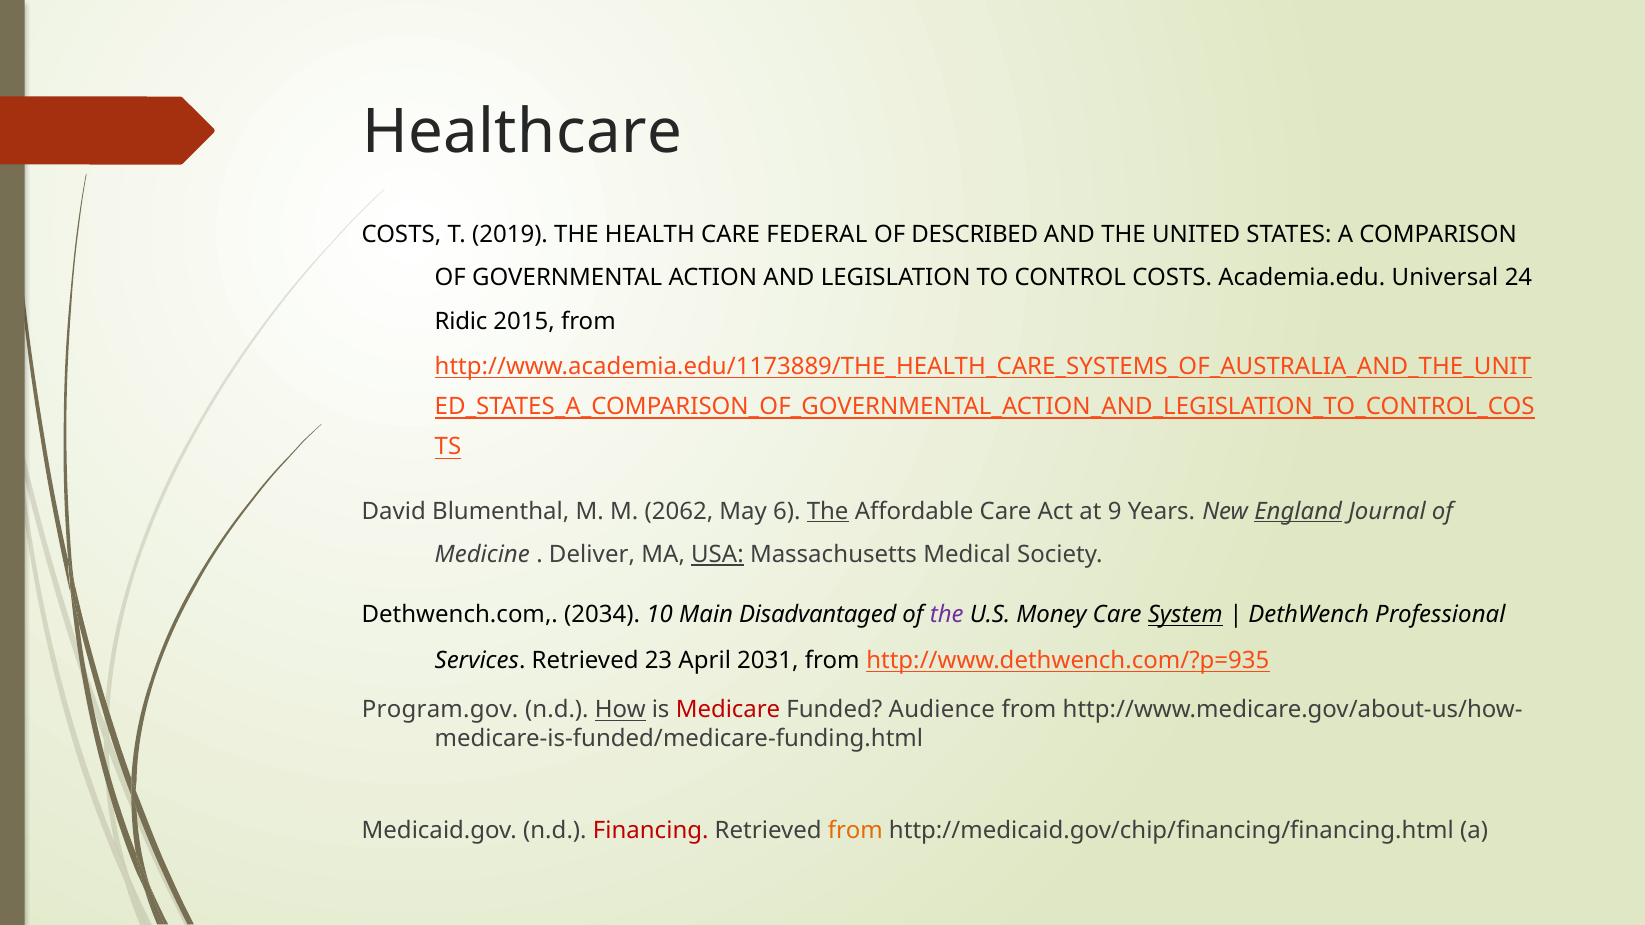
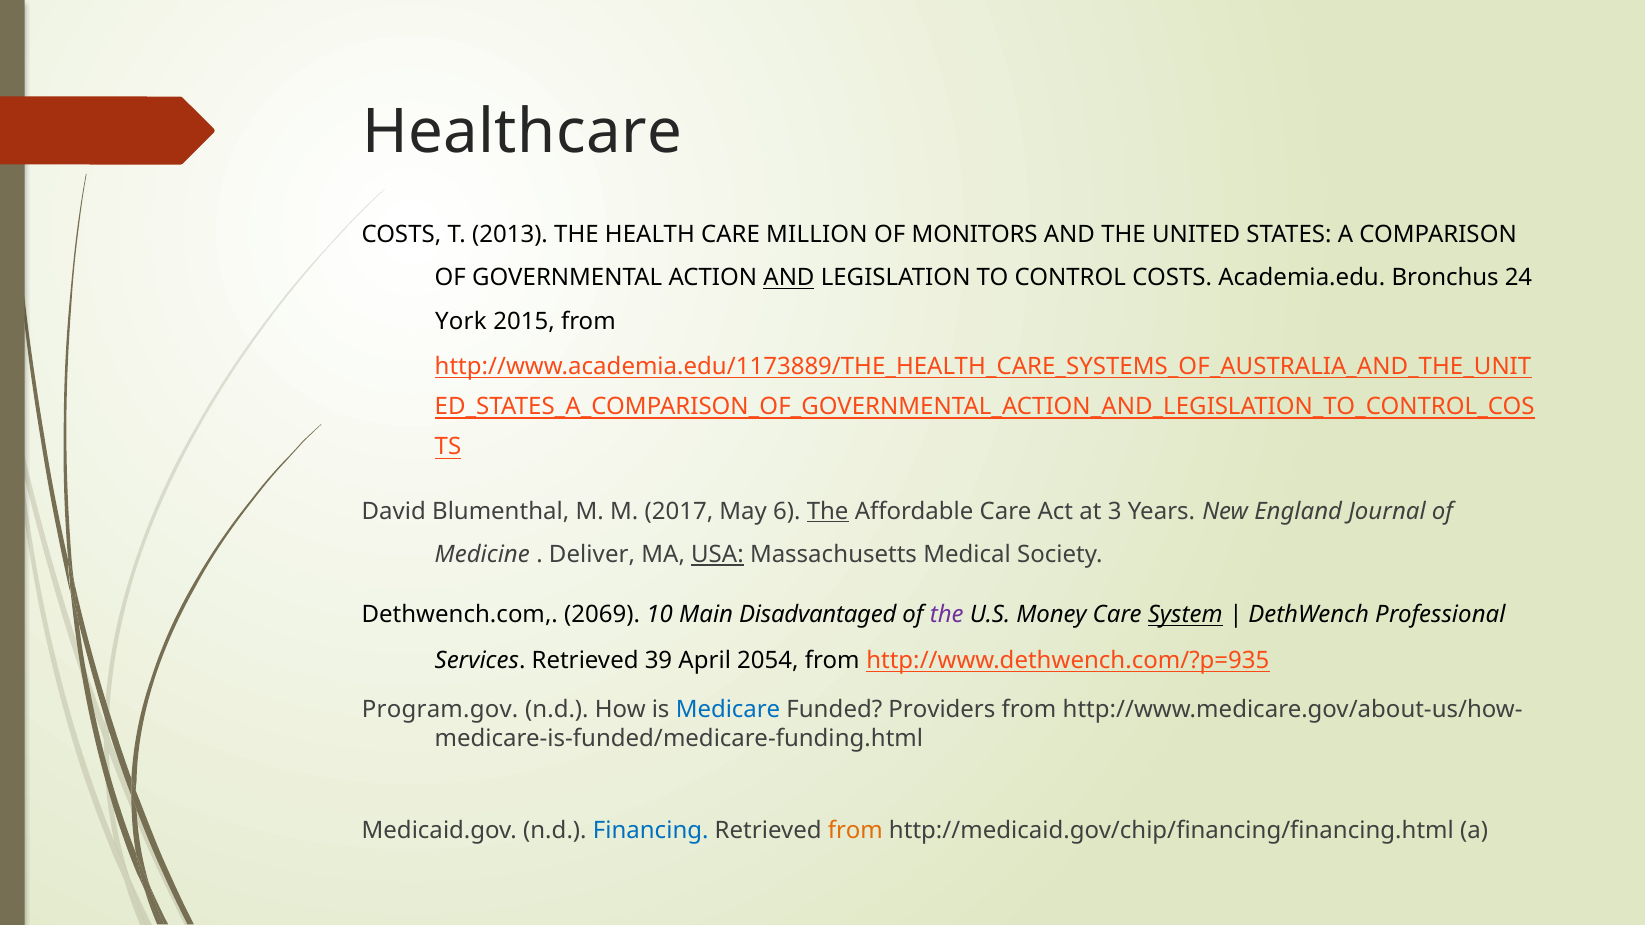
2019: 2019 -> 2013
FEDERAL: FEDERAL -> MILLION
DESCRIBED: DESCRIBED -> MONITORS
AND at (789, 278) underline: none -> present
Universal: Universal -> Bronchus
Ridic: Ridic -> York
2062: 2062 -> 2017
9: 9 -> 3
England underline: present -> none
2034: 2034 -> 2069
23: 23 -> 39
2031: 2031 -> 2054
How underline: present -> none
Medicare colour: red -> blue
Audience: Audience -> Providers
Financing colour: red -> blue
